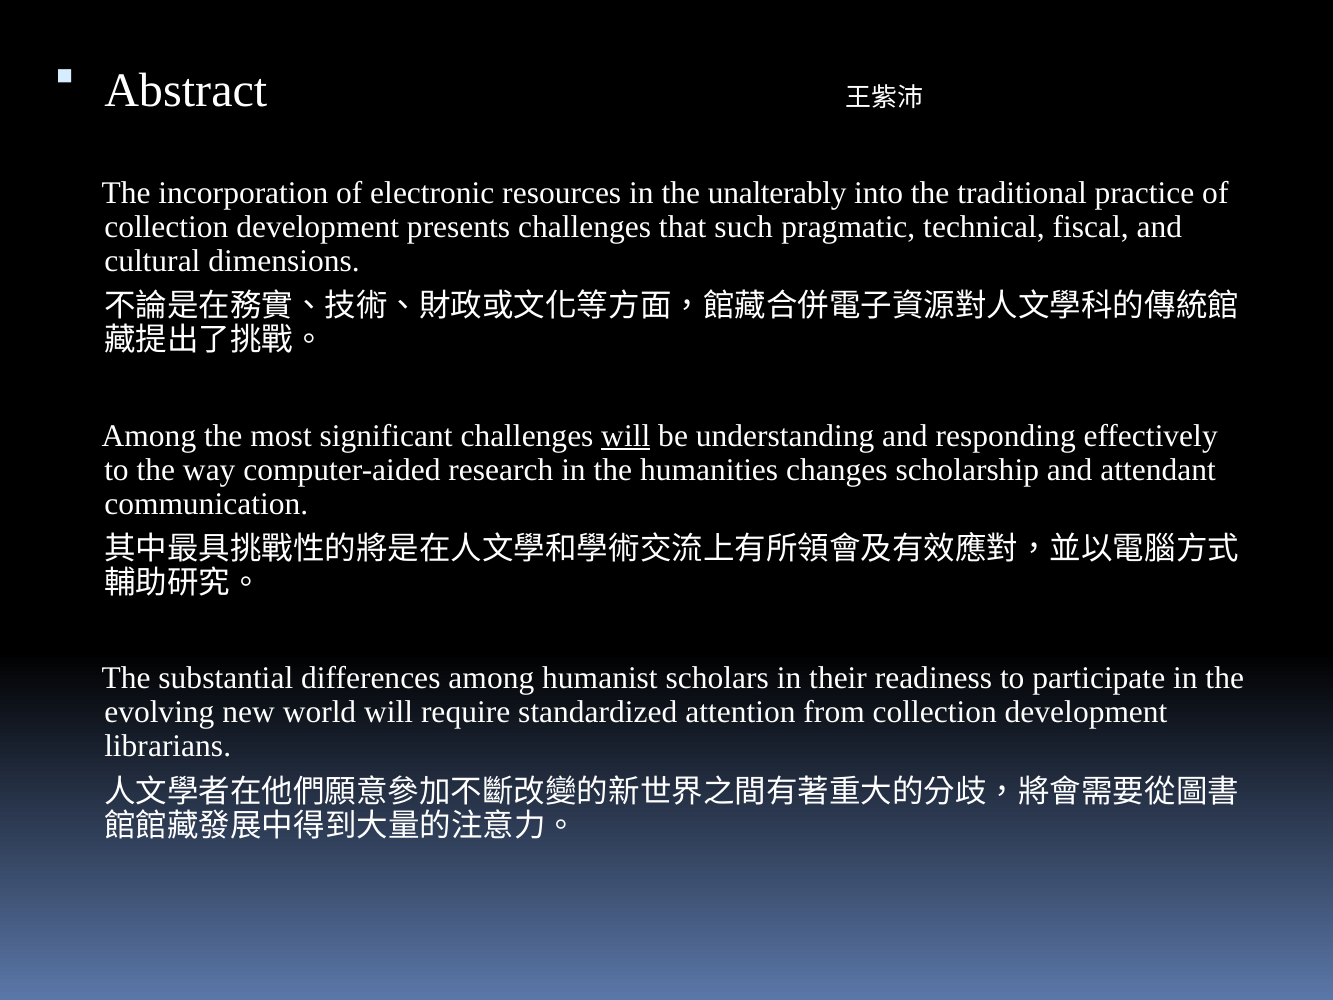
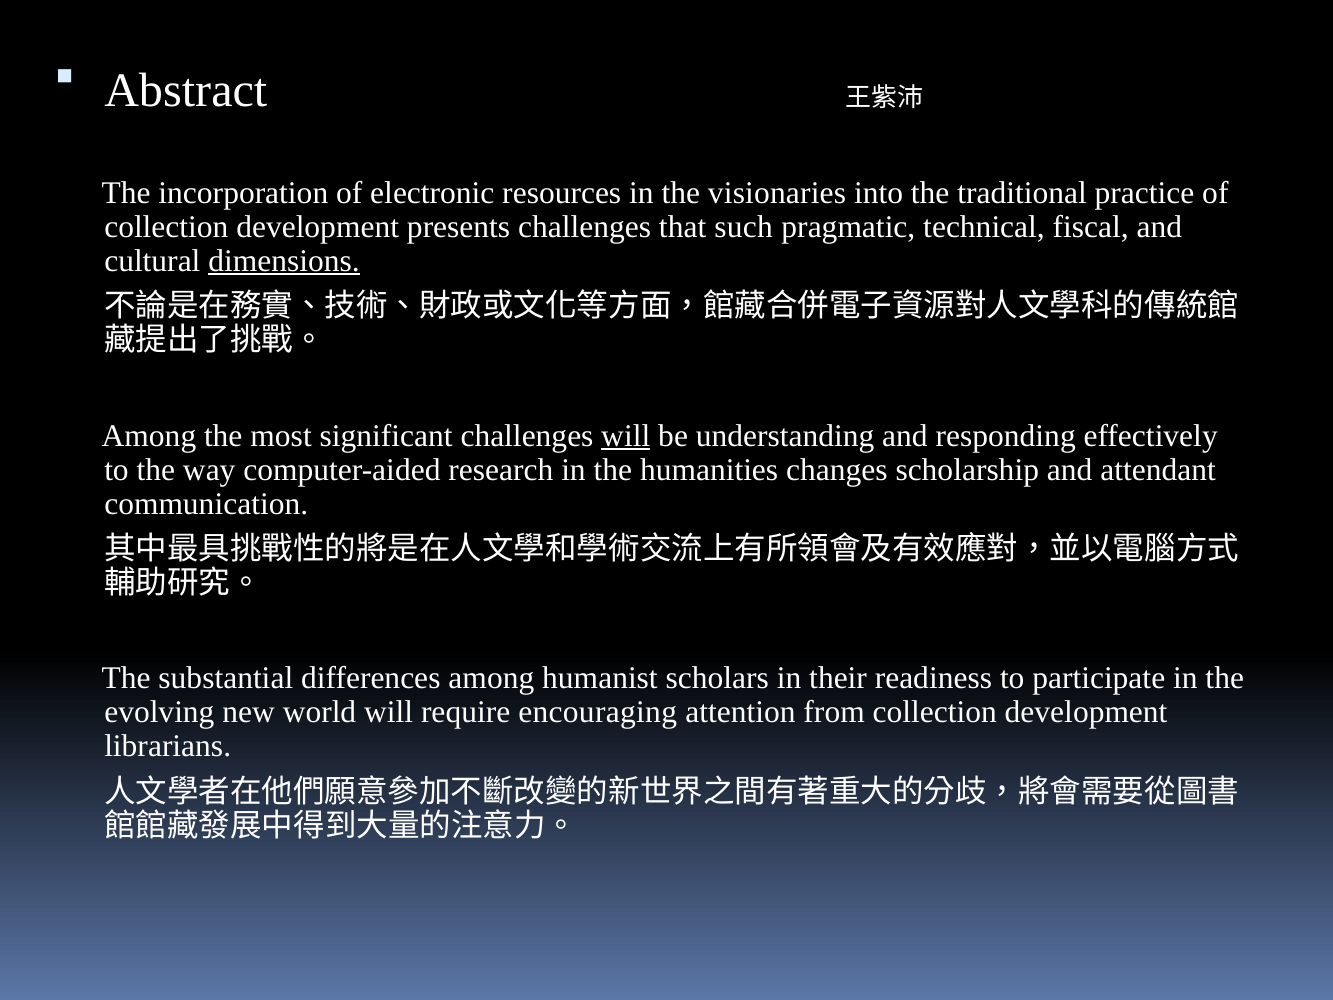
unalterably: unalterably -> visionaries
dimensions underline: none -> present
standardized: standardized -> encouraging
